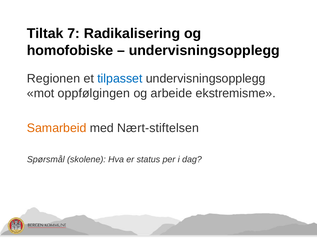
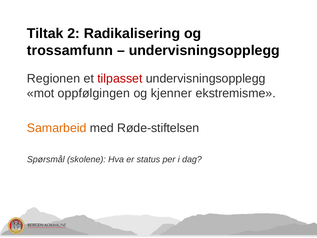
7: 7 -> 2
homofobiske: homofobiske -> trossamfunn
tilpasset colour: blue -> red
arbeide: arbeide -> kjenner
Nært-stiftelsen: Nært-stiftelsen -> Røde-stiftelsen
